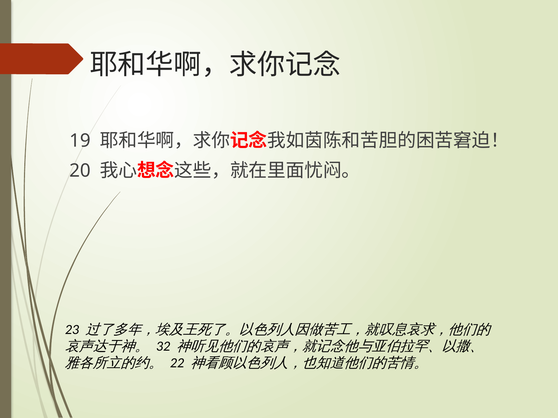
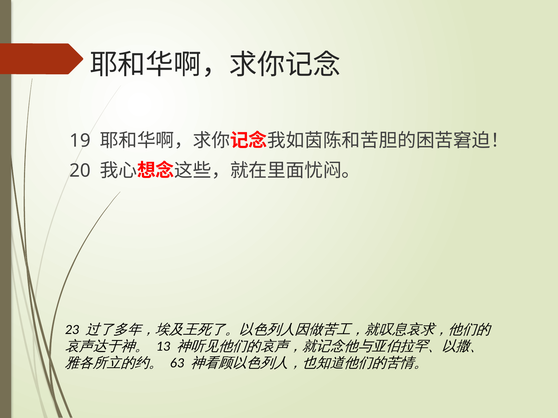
32: 32 -> 13
22: 22 -> 63
